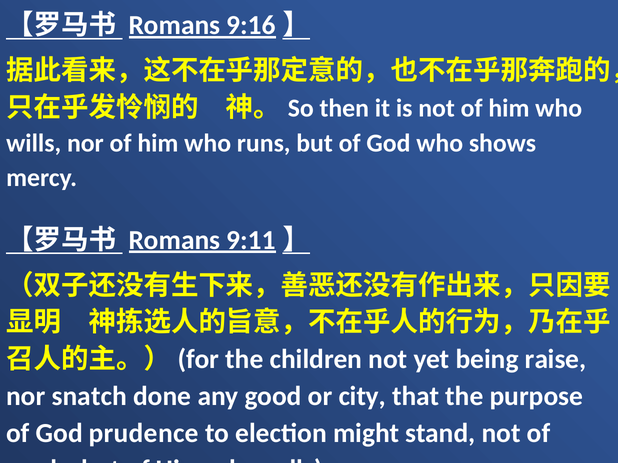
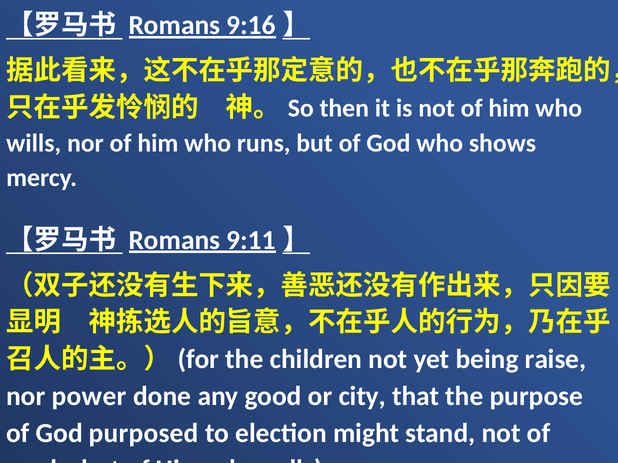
snatch: snatch -> power
prudence: prudence -> purposed
